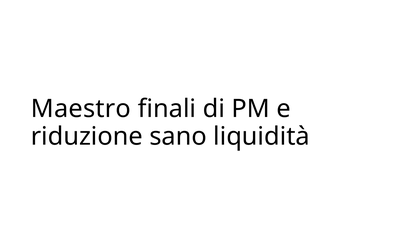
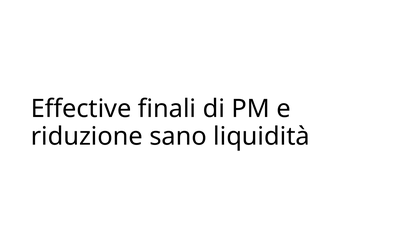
Maestro: Maestro -> Effective
